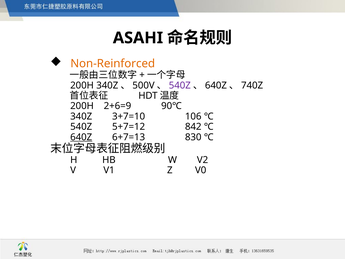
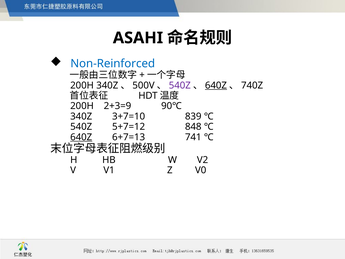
Non-Reinforced colour: orange -> blue
640Z at (216, 85) underline: none -> present
2+6=9: 2+6=9 -> 2+3=9
106: 106 -> 839
842: 842 -> 848
830: 830 -> 741
